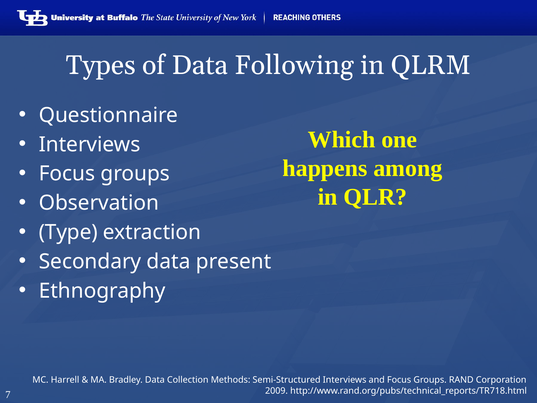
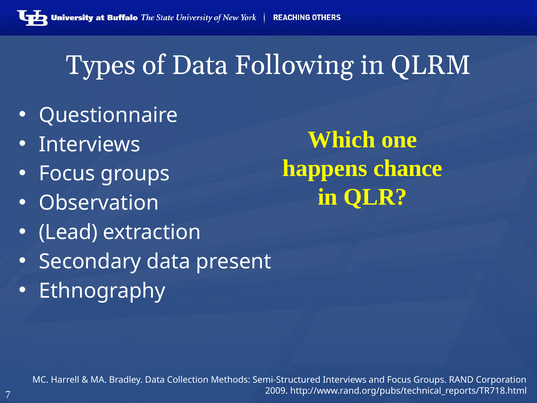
among: among -> chance
Type: Type -> Lead
